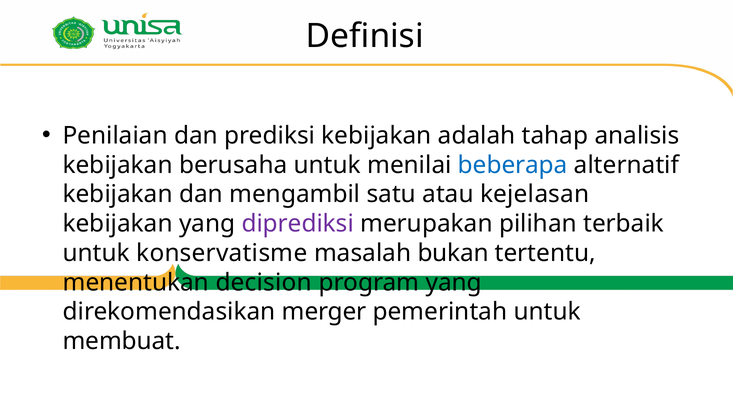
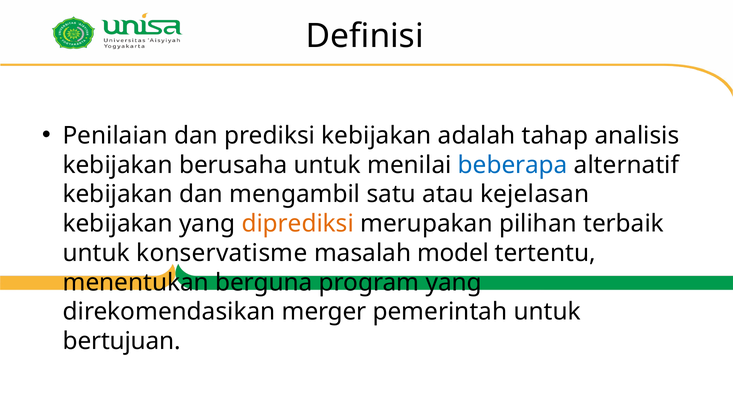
diprediksi colour: purple -> orange
bukan: bukan -> model
decision: decision -> berguna
membuat: membuat -> bertujuan
